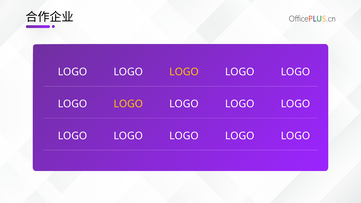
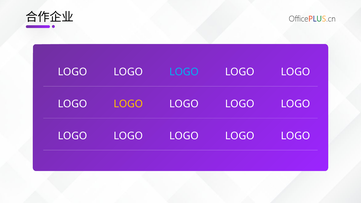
LOGO at (184, 72) colour: yellow -> light blue
